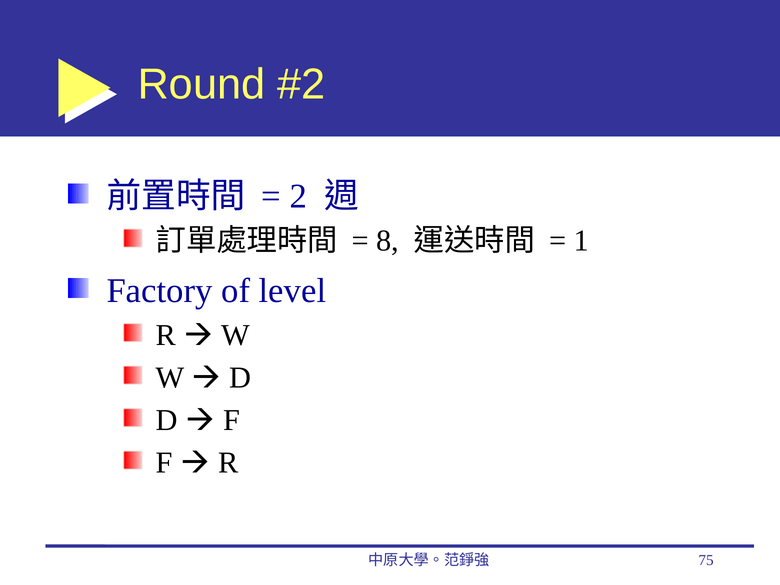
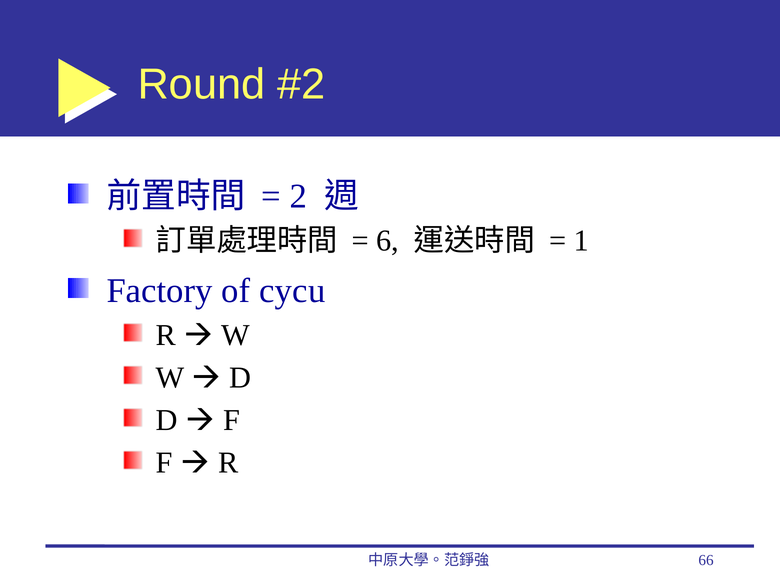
8: 8 -> 6
level: level -> cycu
75: 75 -> 66
